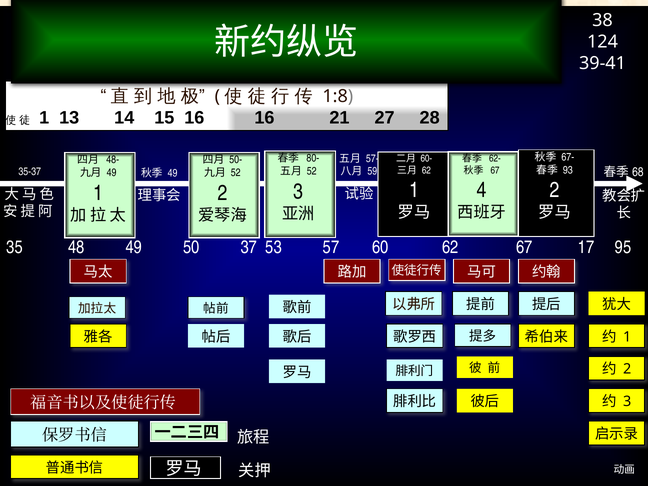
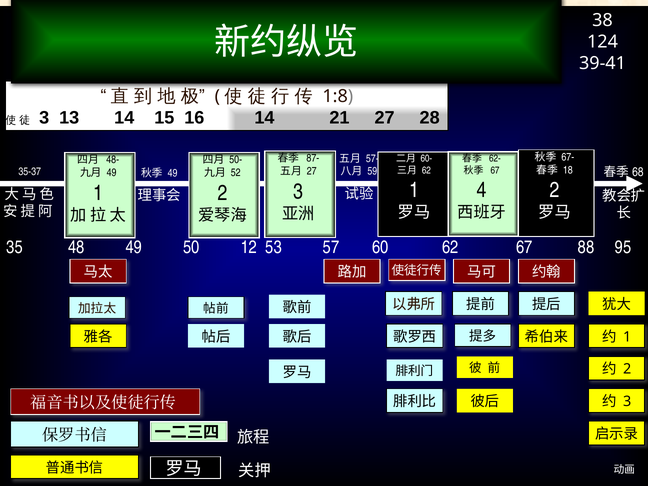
1 at (44, 118): 1 -> 3
16 16: 16 -> 14
80-: 80- -> 87-
93: 93 -> 18
52 at (312, 171): 52 -> 27
37: 37 -> 12
17: 17 -> 88
